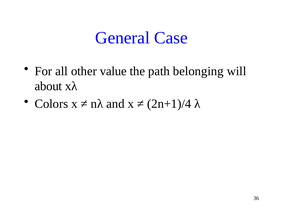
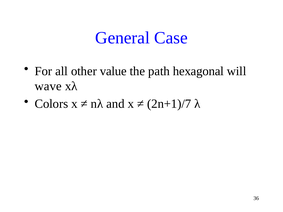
belonging: belonging -> hexagonal
about: about -> wave
2n+1)/4: 2n+1)/4 -> 2n+1)/7
